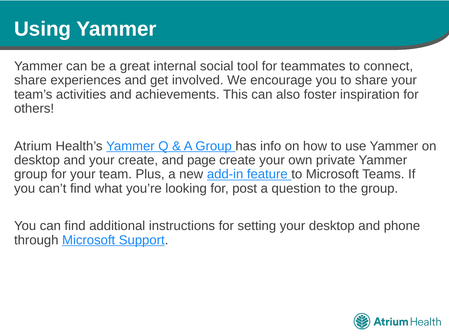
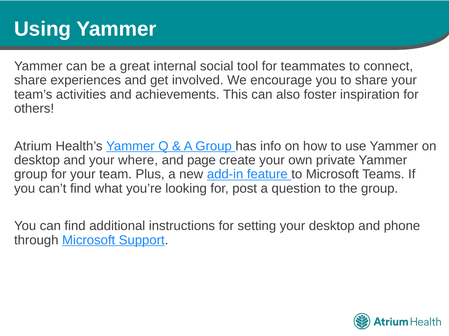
your create: create -> where
